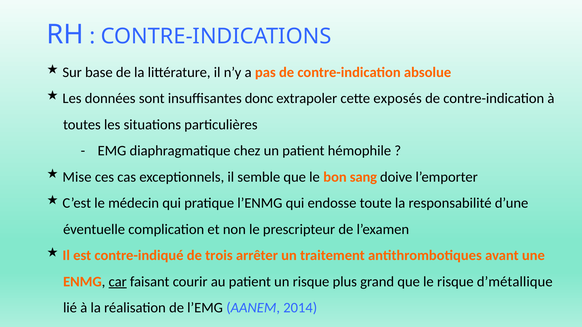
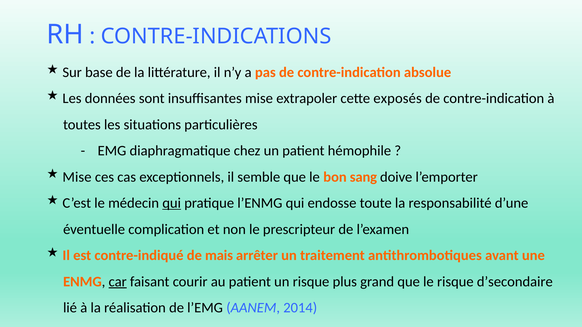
insuffisantes donc: donc -> mise
qui at (172, 203) underline: none -> present
trois: trois -> mais
d’métallique: d’métallique -> d’secondaire
